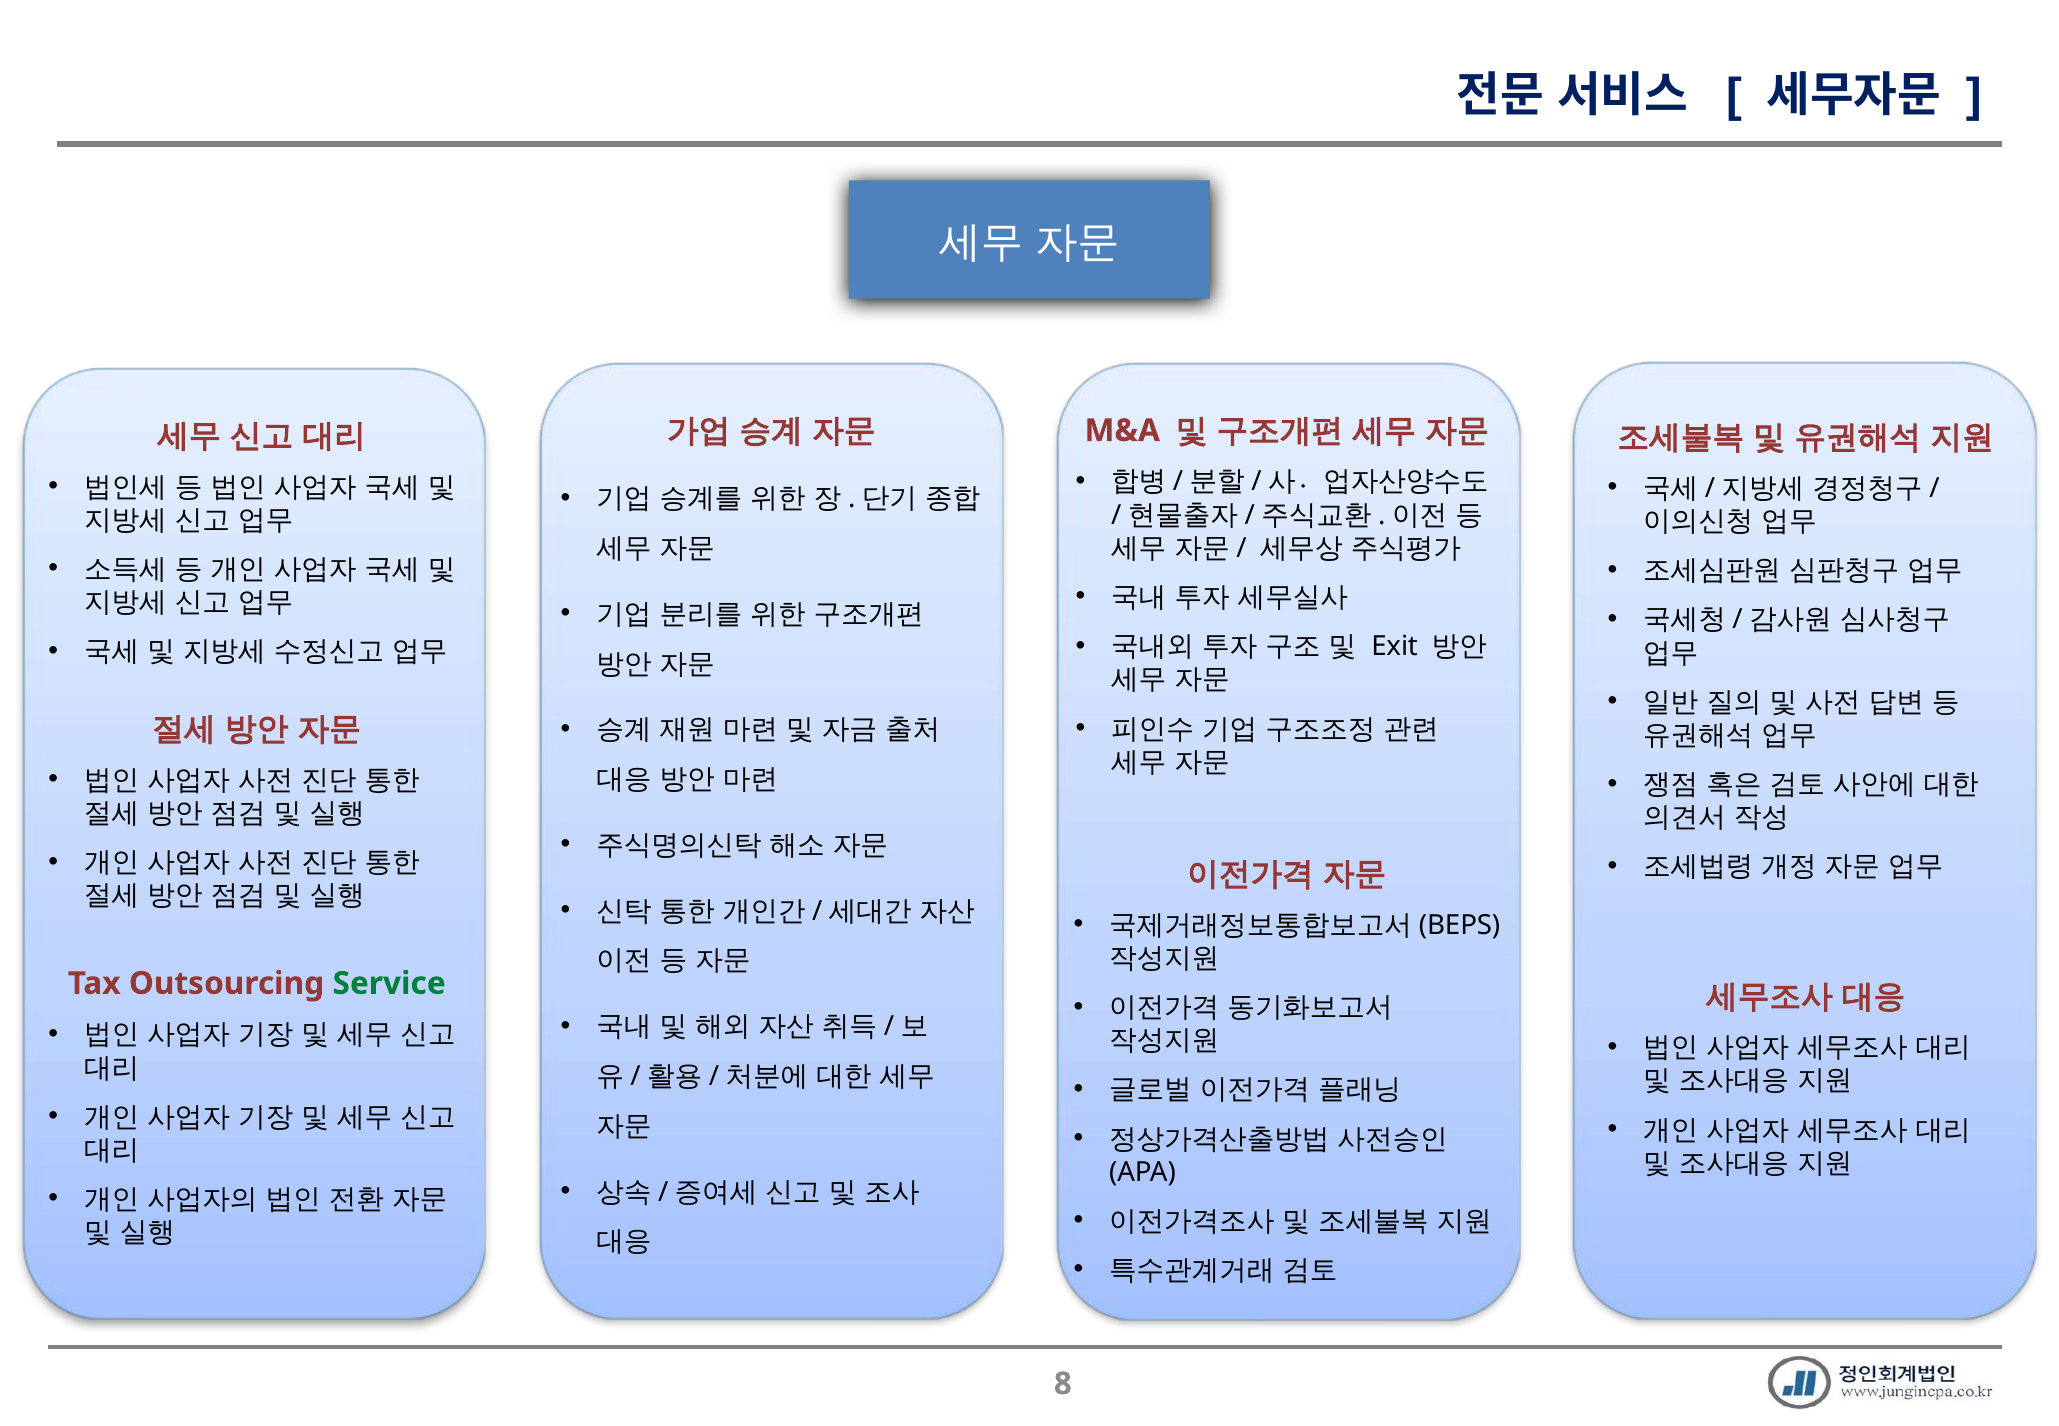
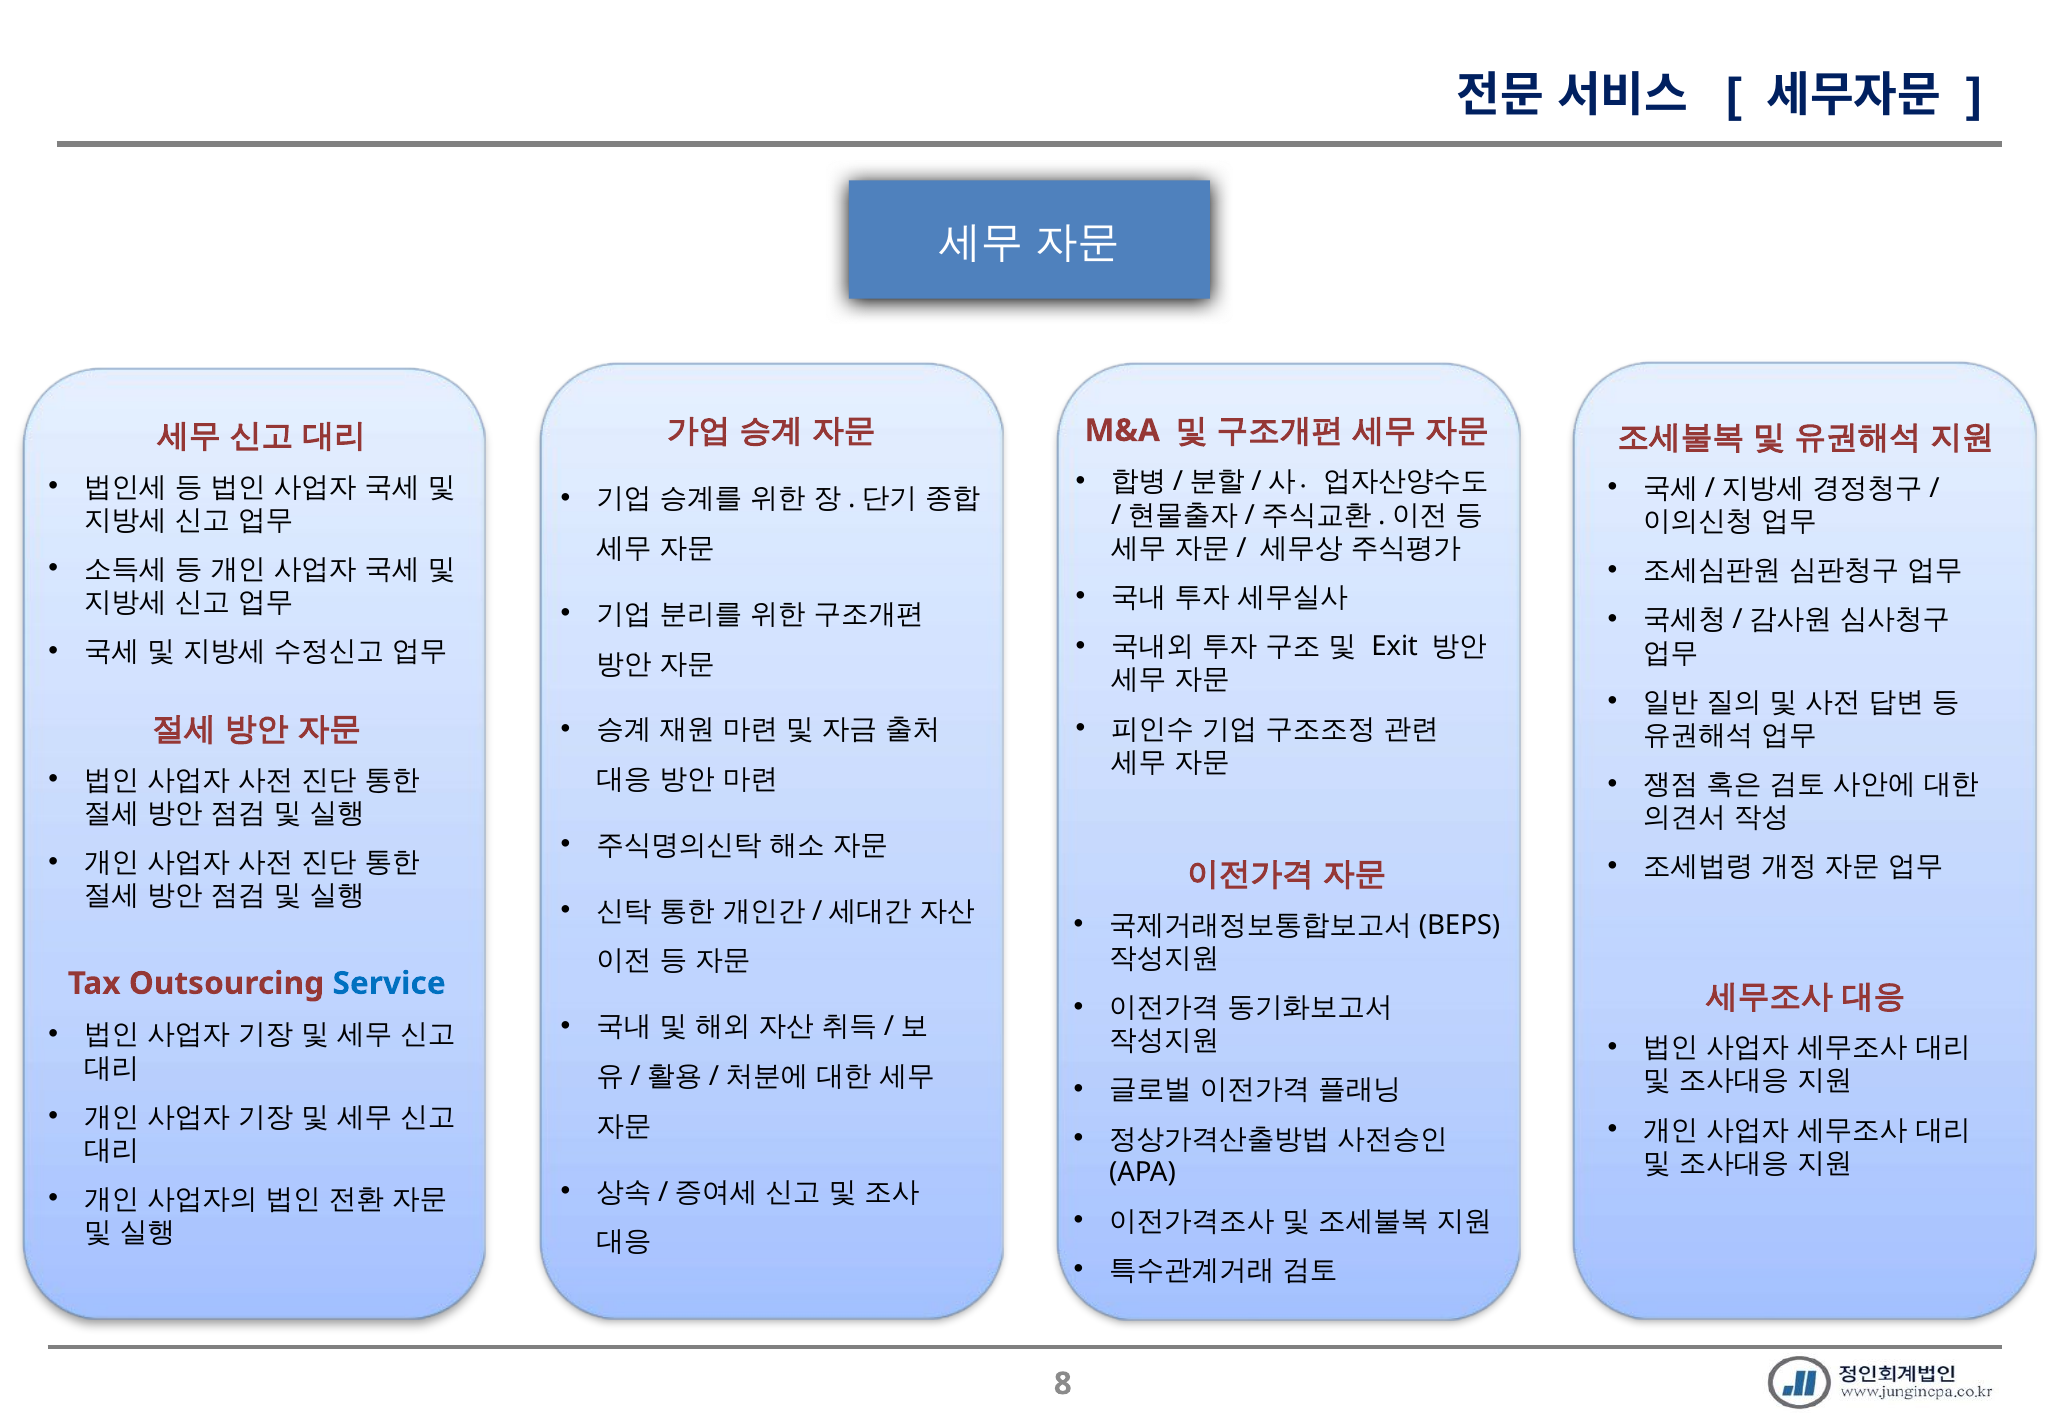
Service colour: green -> blue
